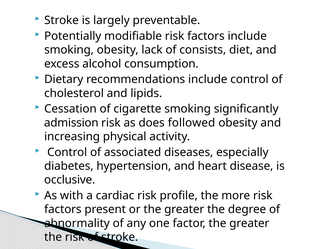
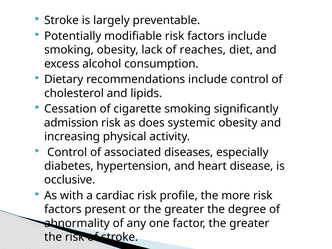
consists: consists -> reaches
followed: followed -> systemic
